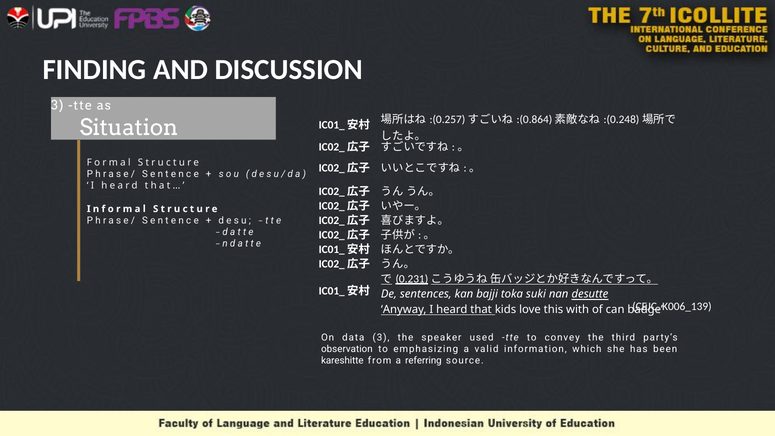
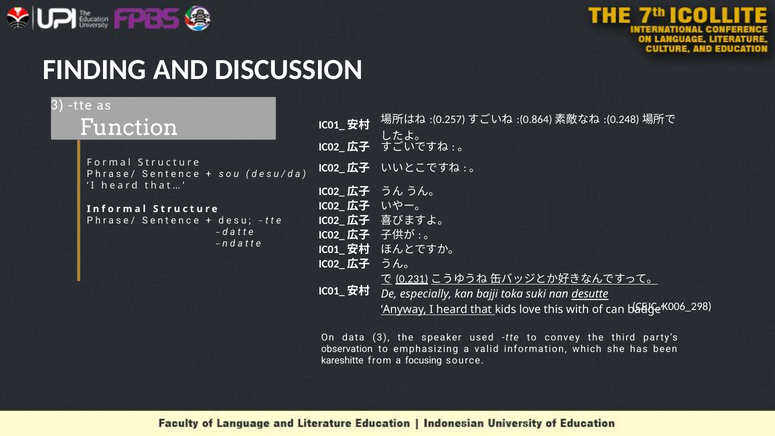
Situation: Situation -> Function
sentences: sentences -> especially
K006_139: K006_139 -> K006_298
referring: referring -> focusing
